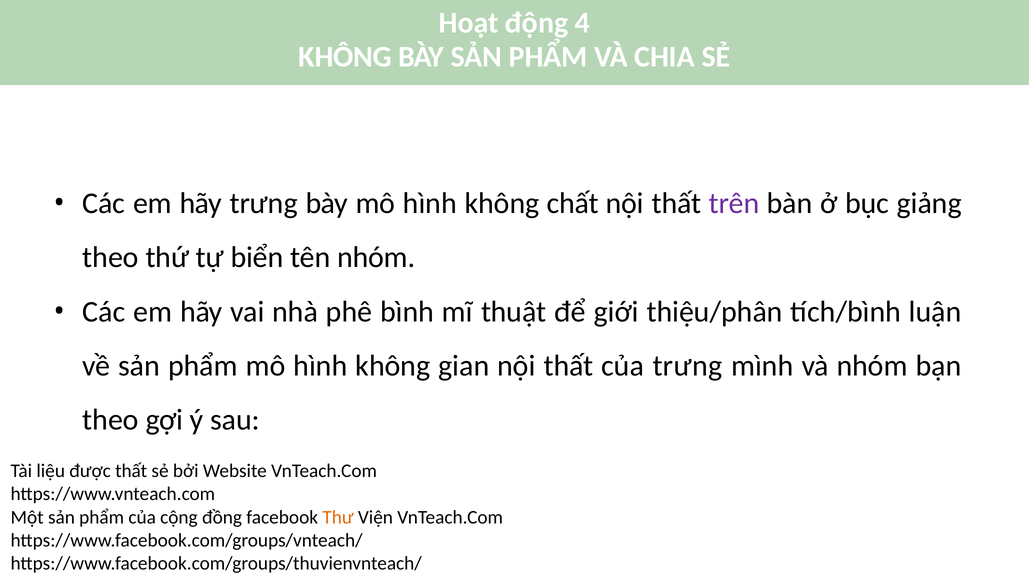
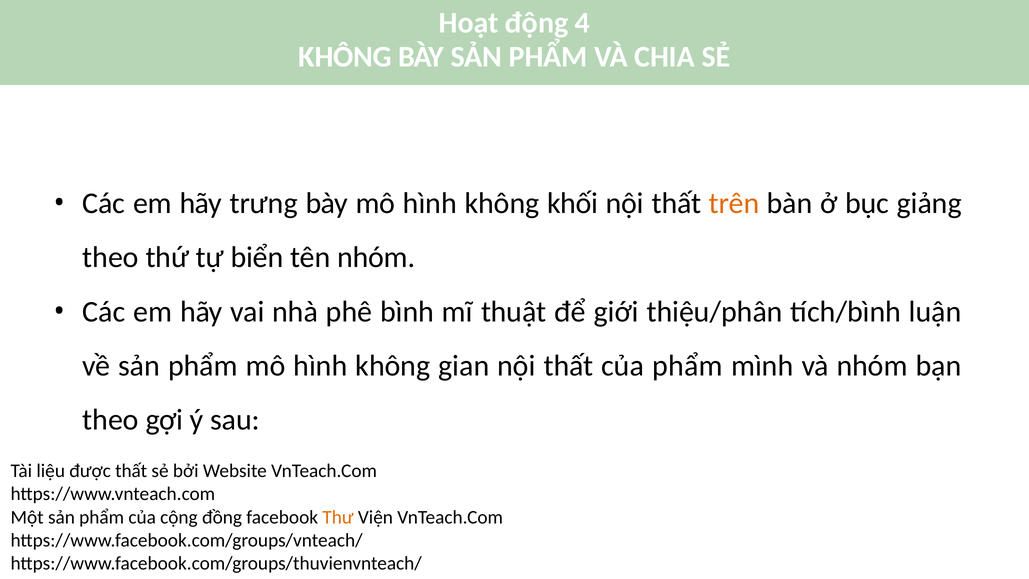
chất: chất -> khối
trên colour: purple -> orange
của trưng: trưng -> phẩm
